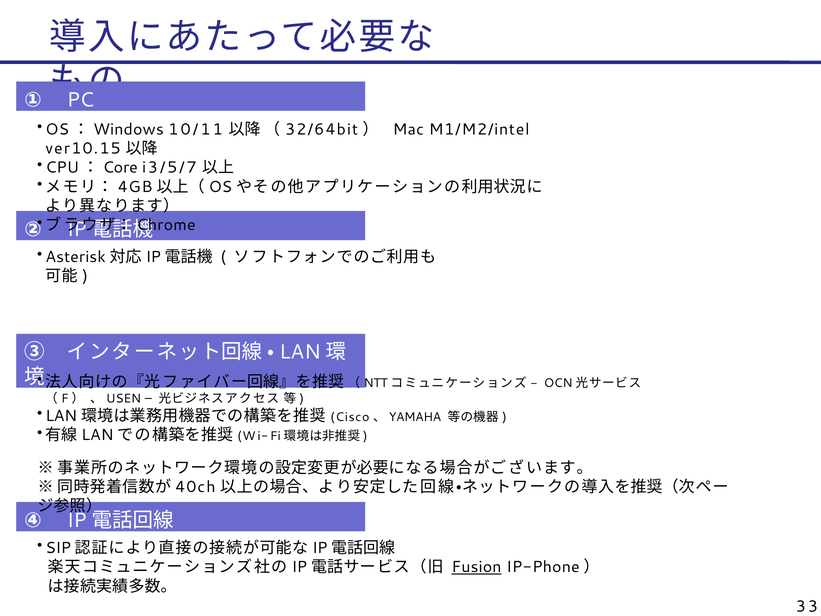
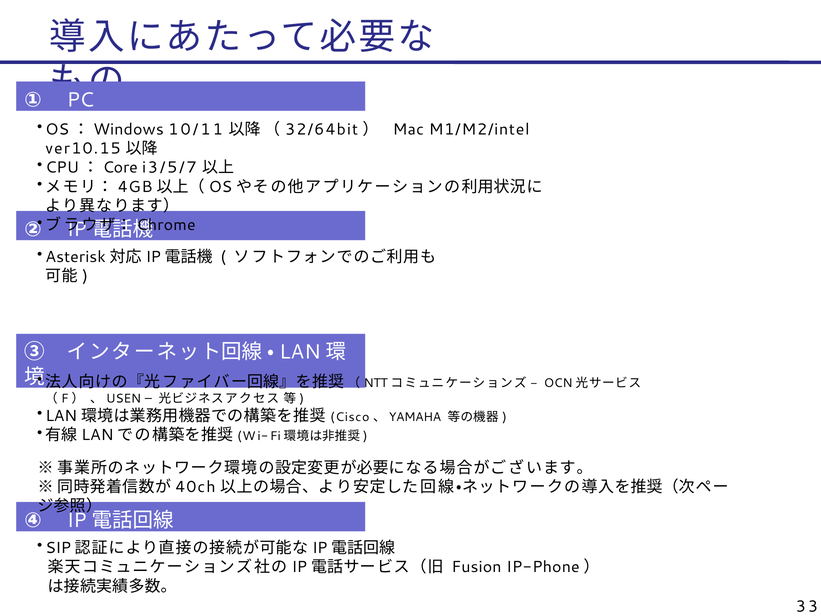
Fusion underline: present -> none
